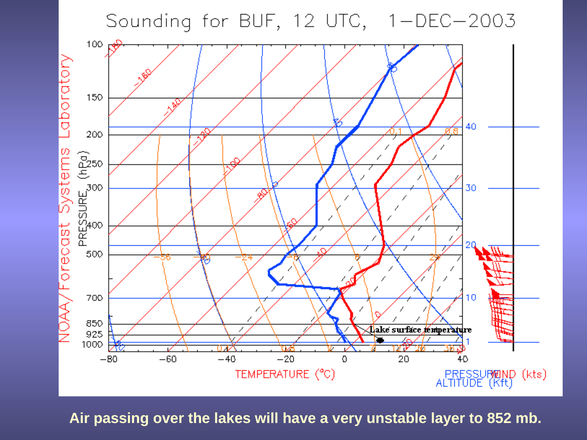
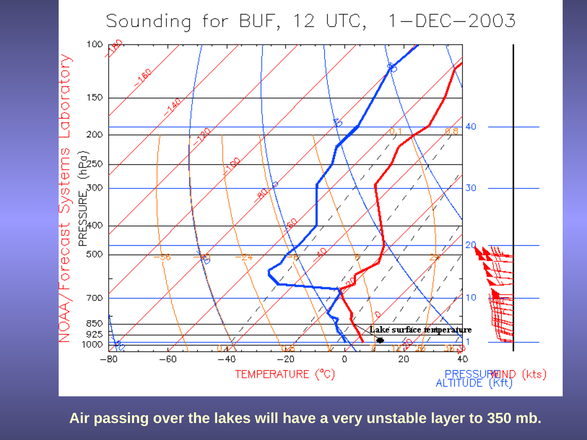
852: 852 -> 350
